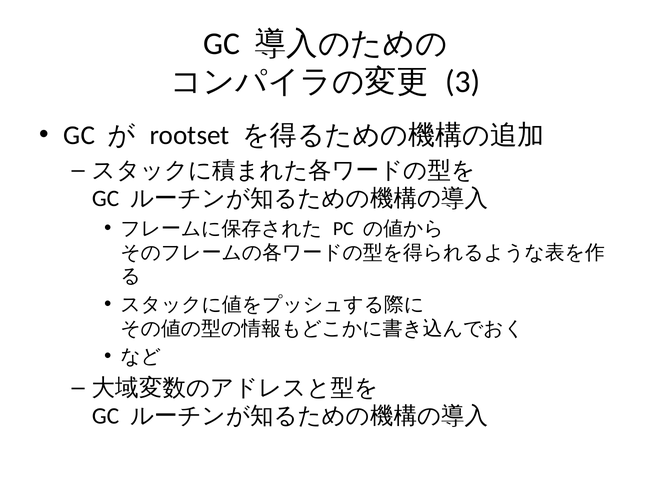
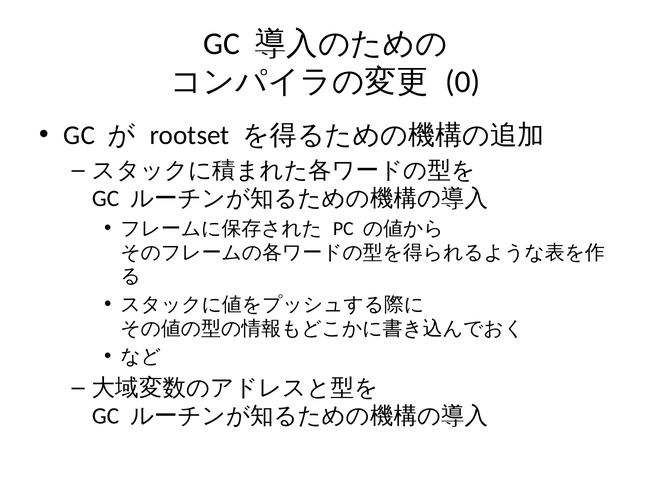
3: 3 -> 0
